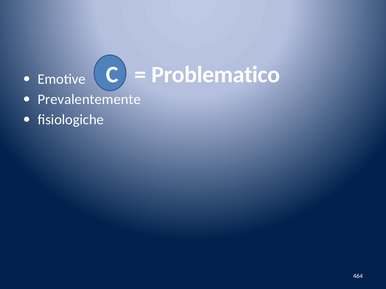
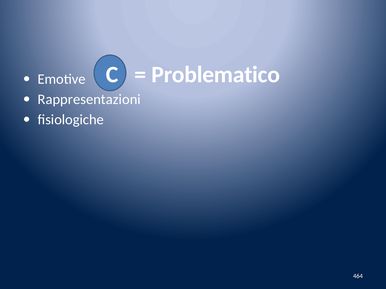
Prevalentemente: Prevalentemente -> Rappresentazioni
